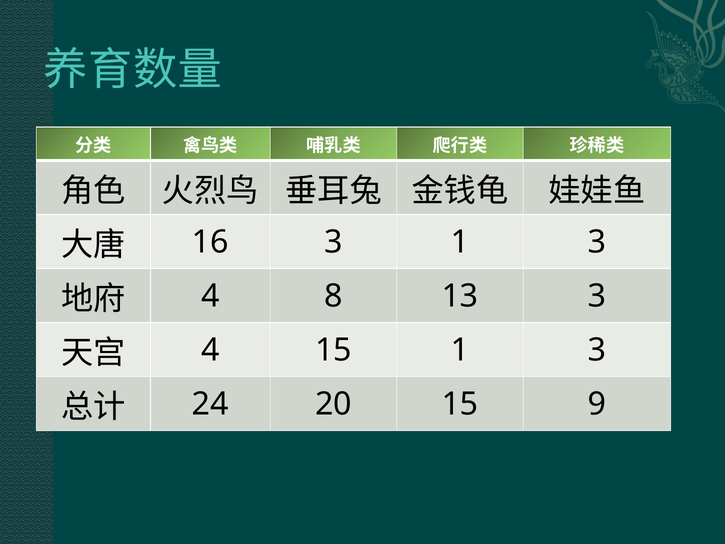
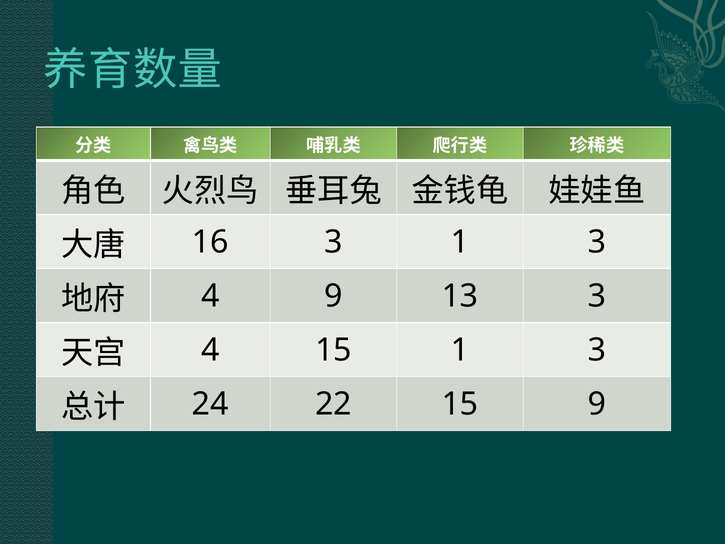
4 8: 8 -> 9
20: 20 -> 22
